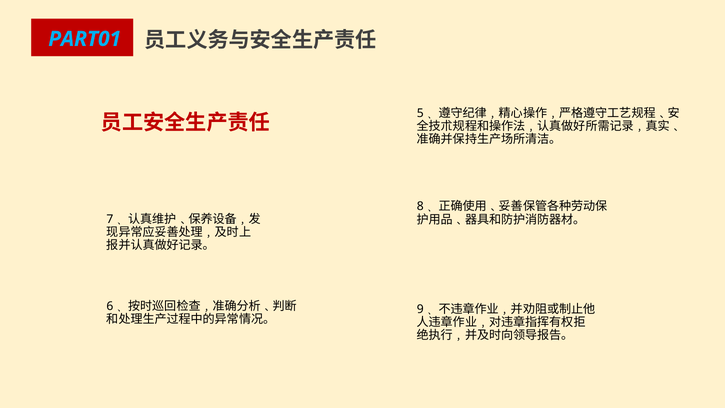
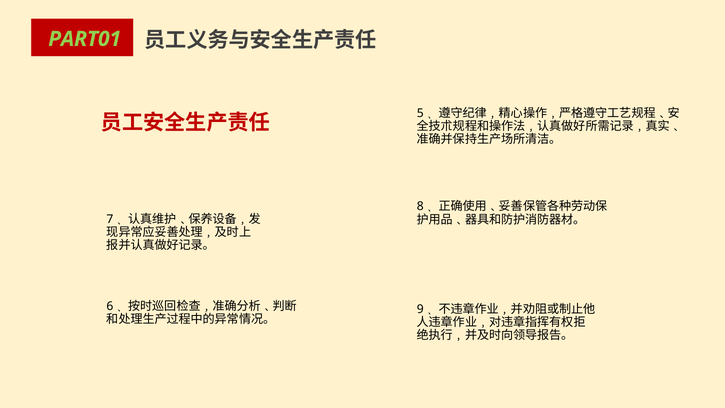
PART01 colour: light blue -> light green
